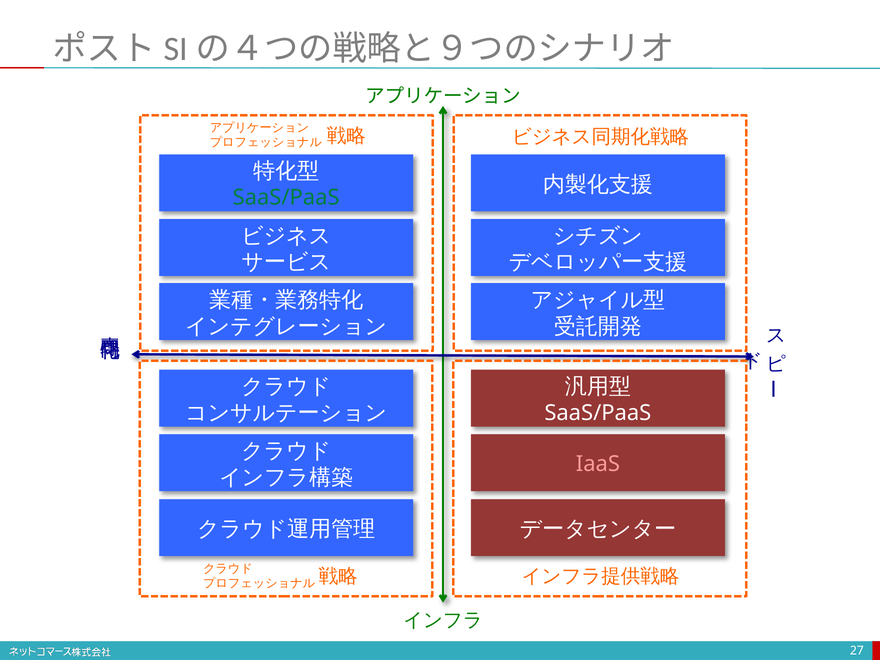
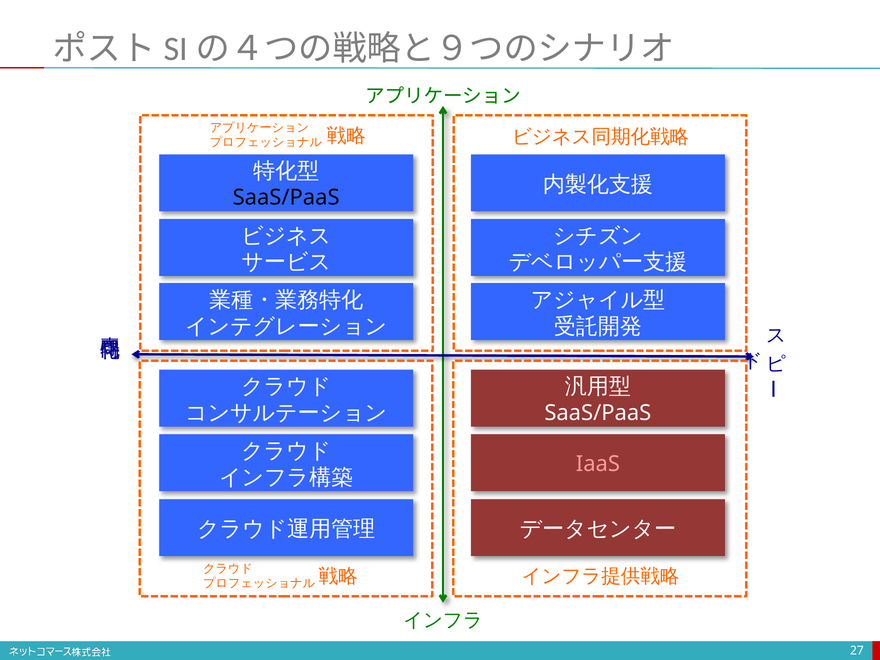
SaaS/PaaS at (286, 198) colour: green -> black
